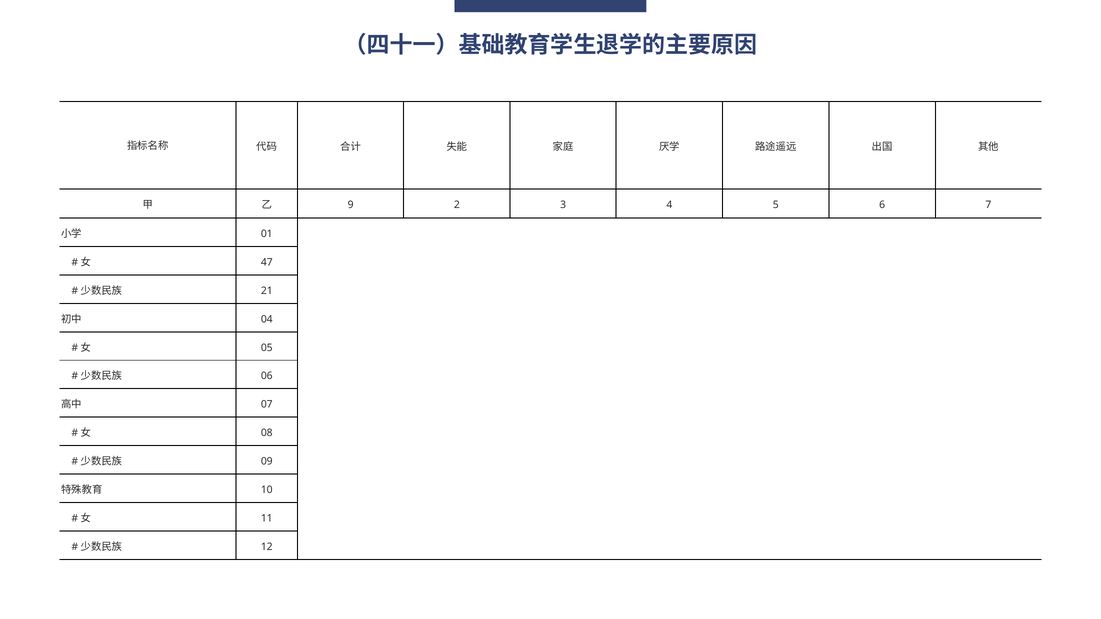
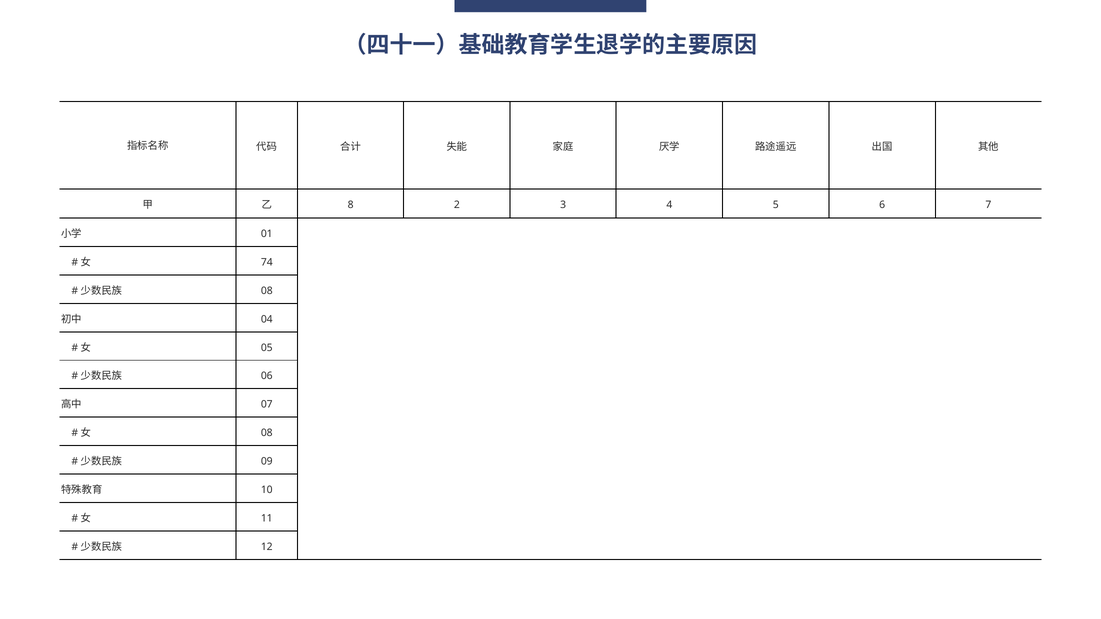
9: 9 -> 8
47: 47 -> 74
21 at (267, 291): 21 -> 08
